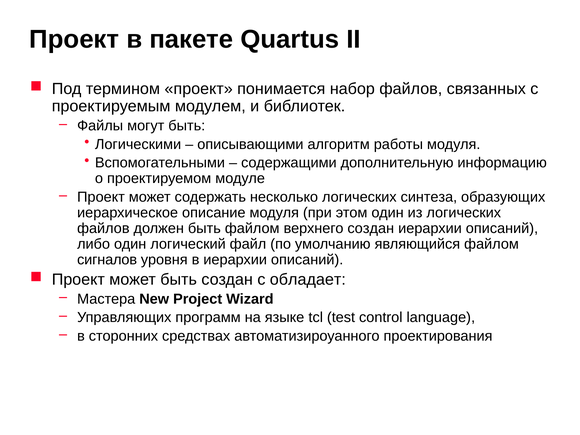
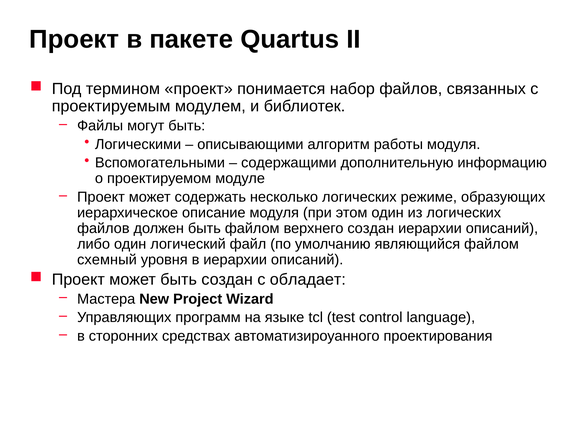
синтеза: синтеза -> режиме
сигналов: сигналов -> схемный
